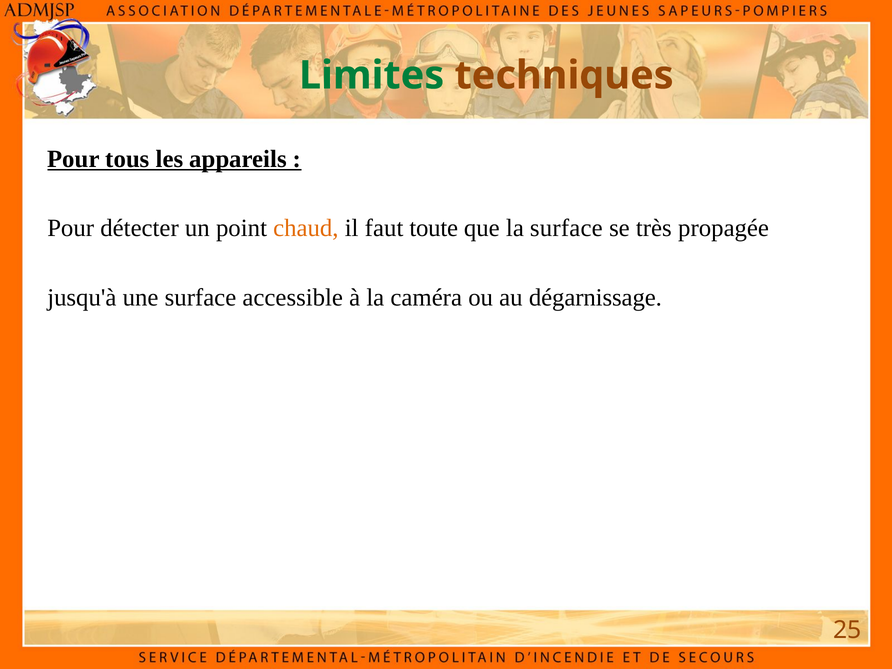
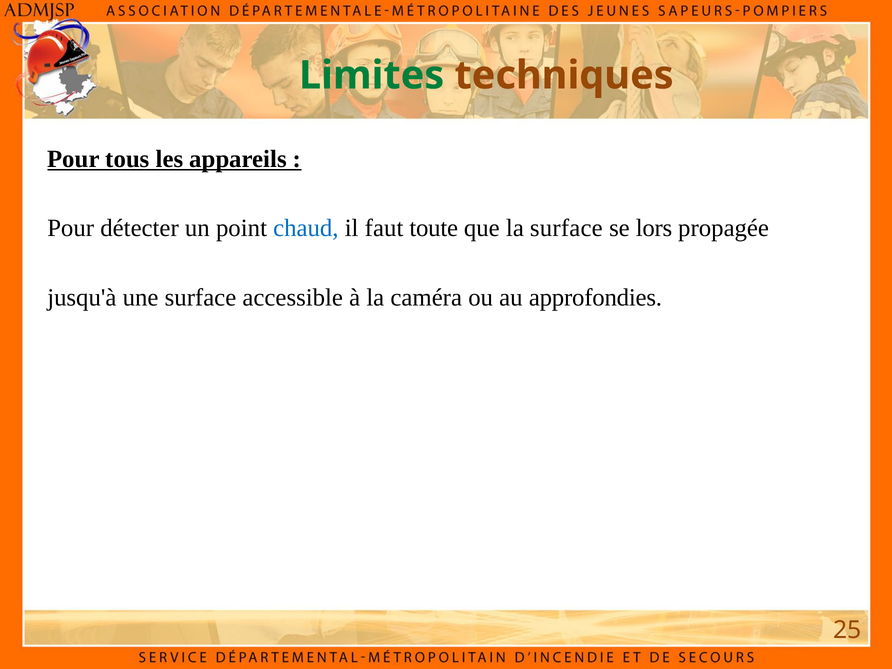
chaud colour: orange -> blue
très: très -> lors
dégarnissage: dégarnissage -> approfondies
